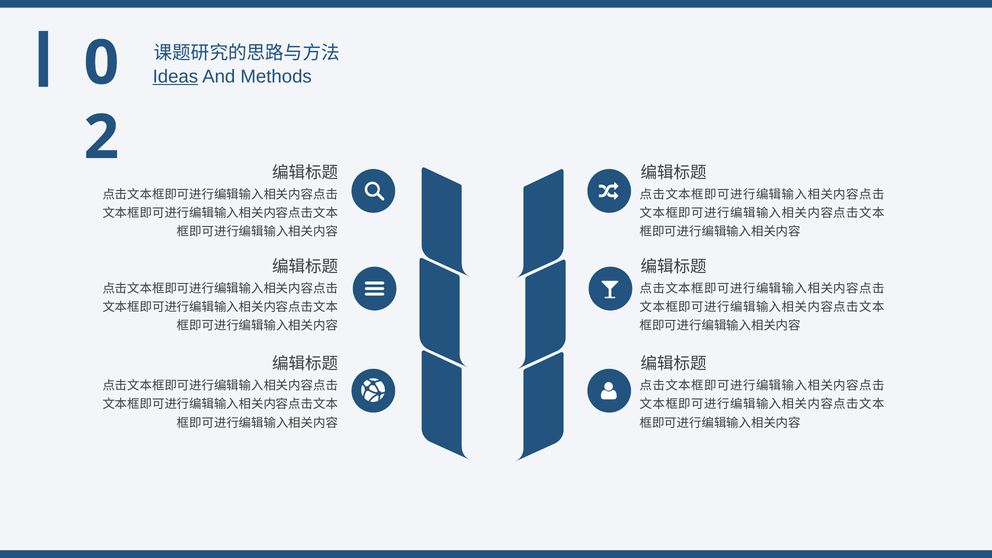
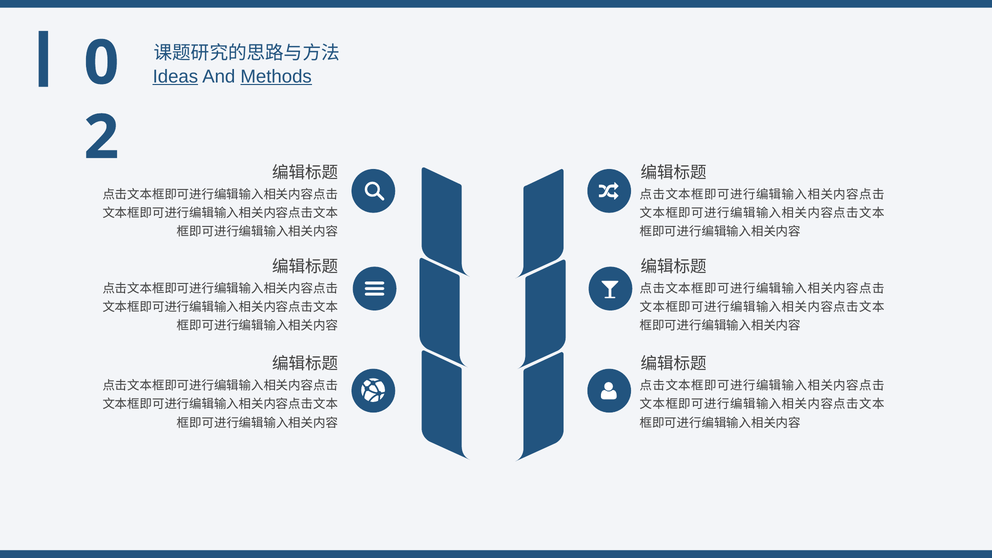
Methods underline: none -> present
